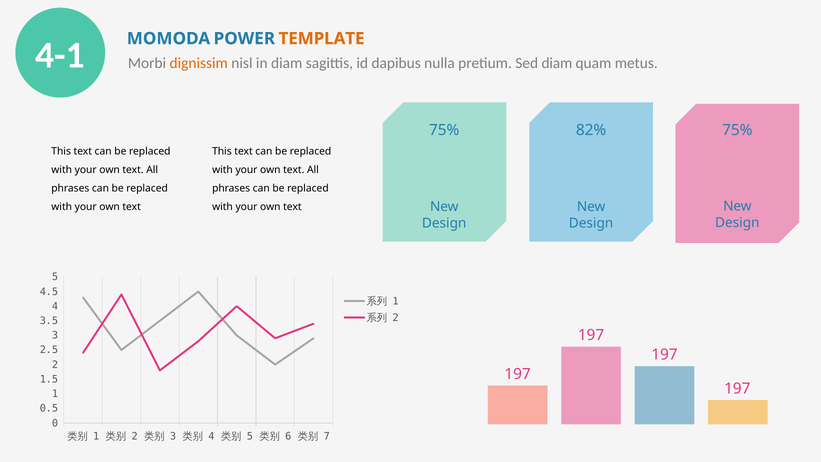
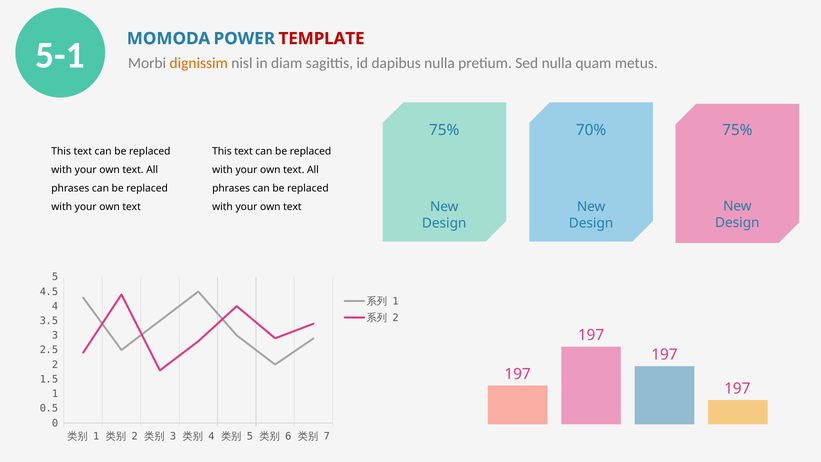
4-1: 4-1 -> 5-1
TEMPLATE colour: orange -> red
Sed diam: diam -> nulla
82%: 82% -> 70%
